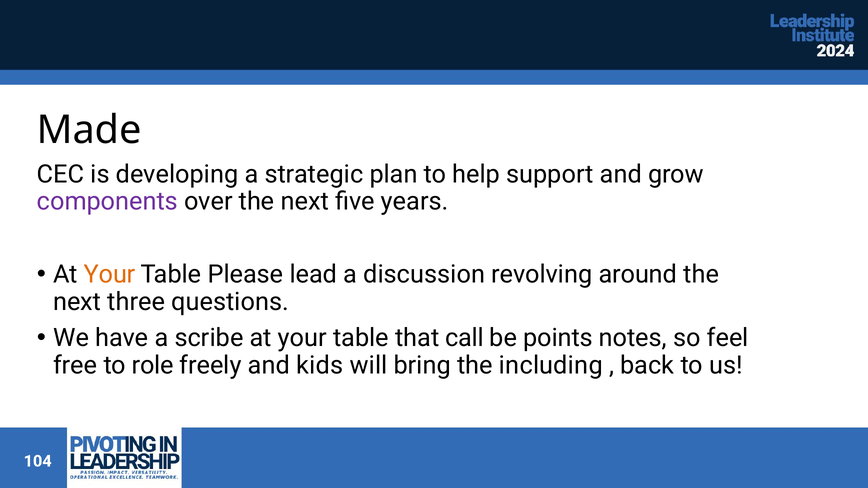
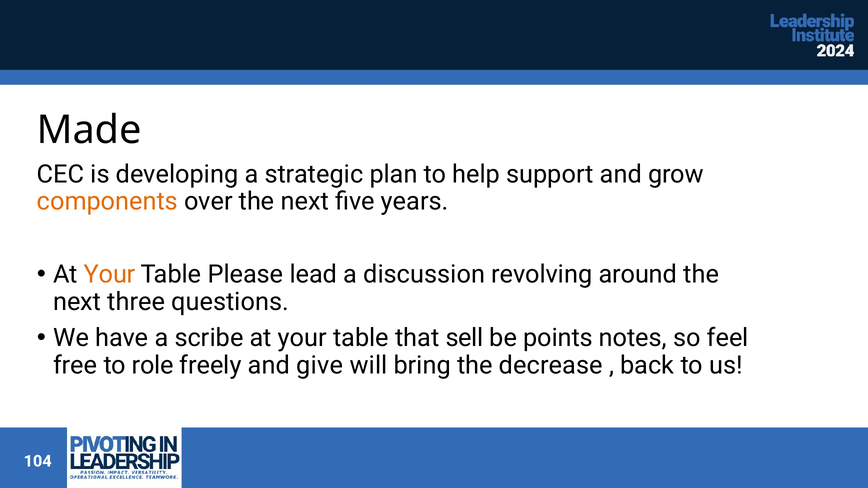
components colour: purple -> orange
call: call -> sell
kids: kids -> give
including: including -> decrease
